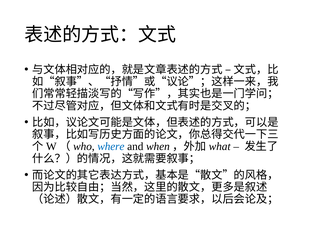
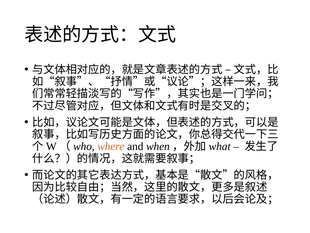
where colour: blue -> orange
